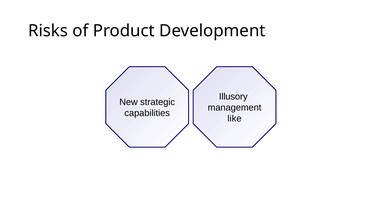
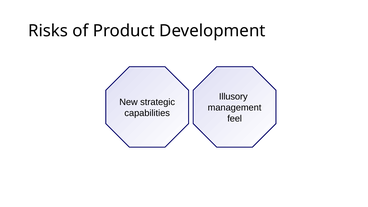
like: like -> feel
